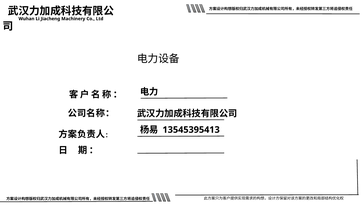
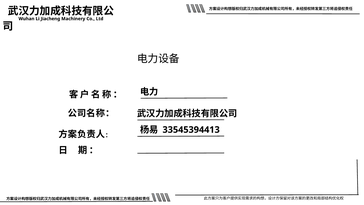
13545395413: 13545395413 -> 33545394413
